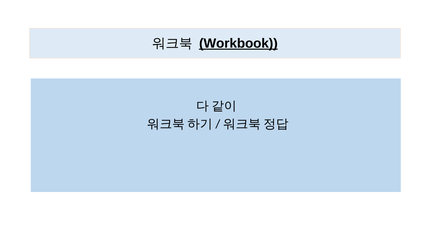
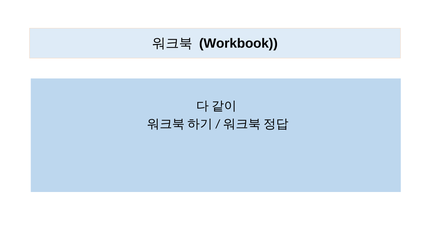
Workbook underline: present -> none
